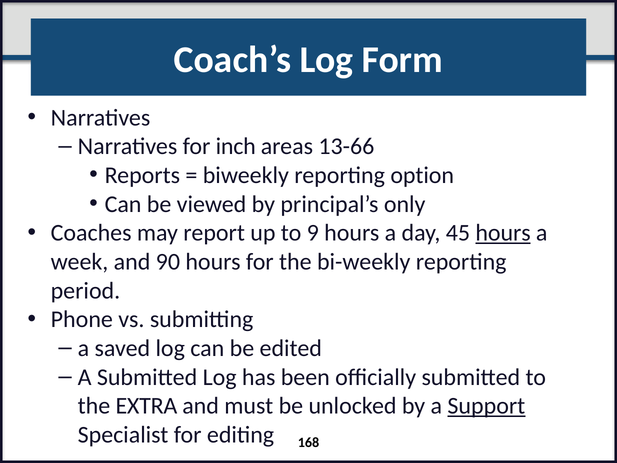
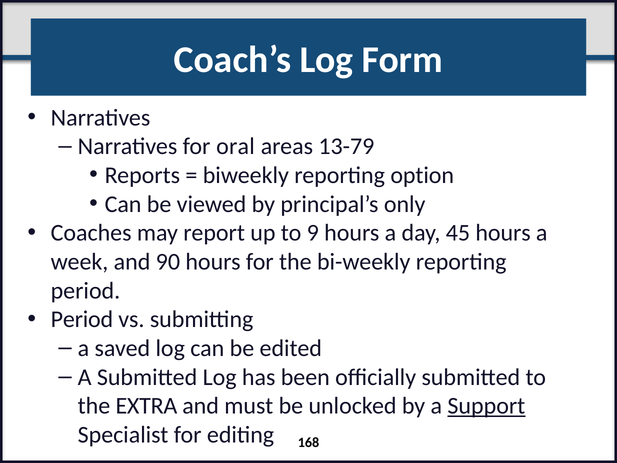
inch: inch -> oral
13-66: 13-66 -> 13-79
hours at (503, 233) underline: present -> none
Phone at (82, 319): Phone -> Period
